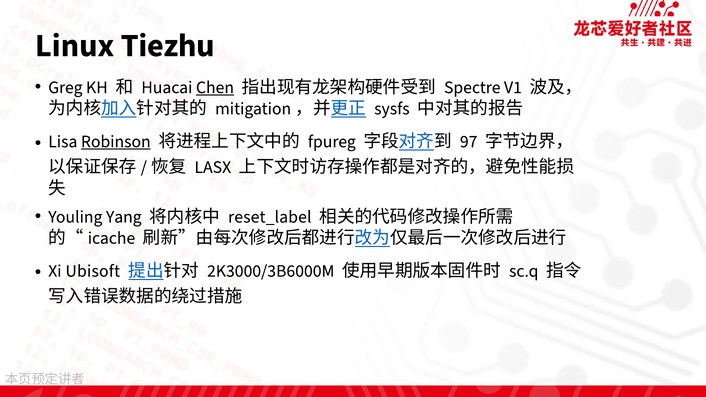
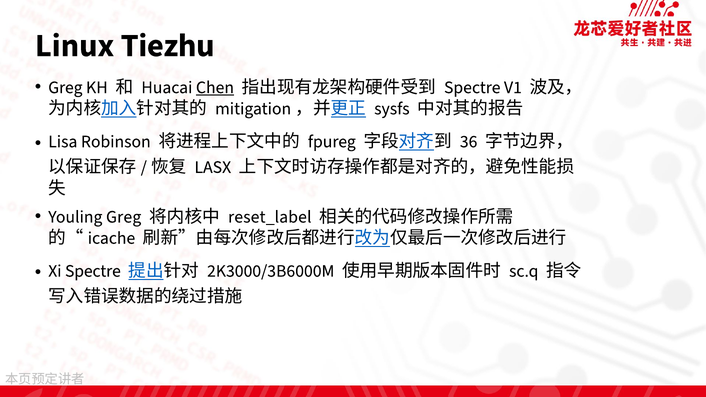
Robinson underline: present -> none
97: 97 -> 36
Youling Yang: Yang -> Greg
Xi Ubisoft: Ubisoft -> Spectre
